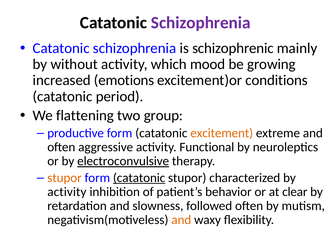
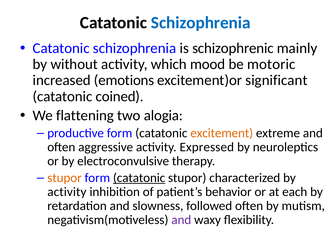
Schizophrenia at (201, 23) colour: purple -> blue
growing: growing -> motoric
conditions: conditions -> significant
period: period -> coined
group: group -> alogia
Functional: Functional -> Expressed
electroconvulsive underline: present -> none
clear: clear -> each
and at (181, 220) colour: orange -> purple
